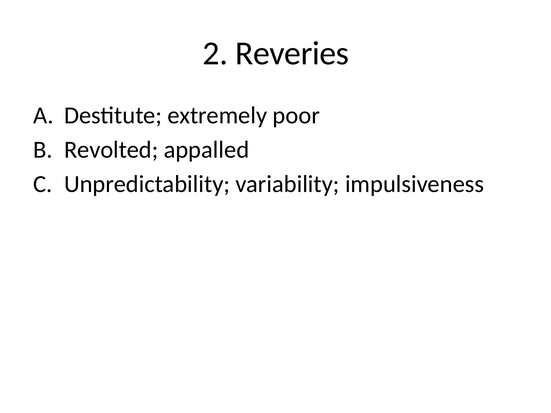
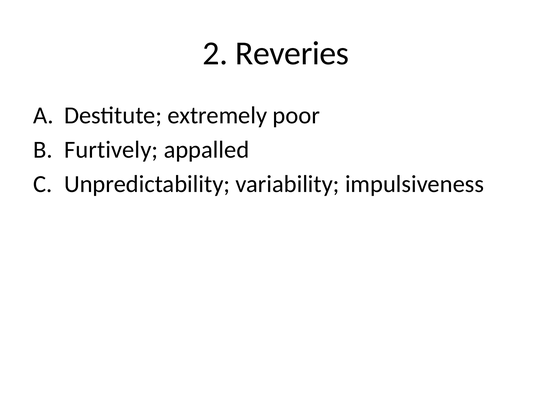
Revolted: Revolted -> Furtively
